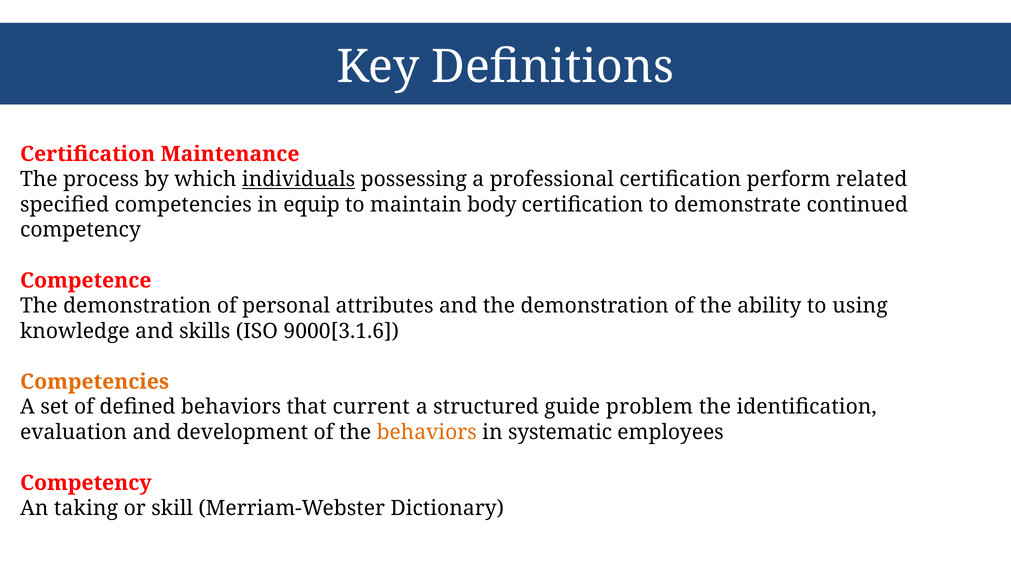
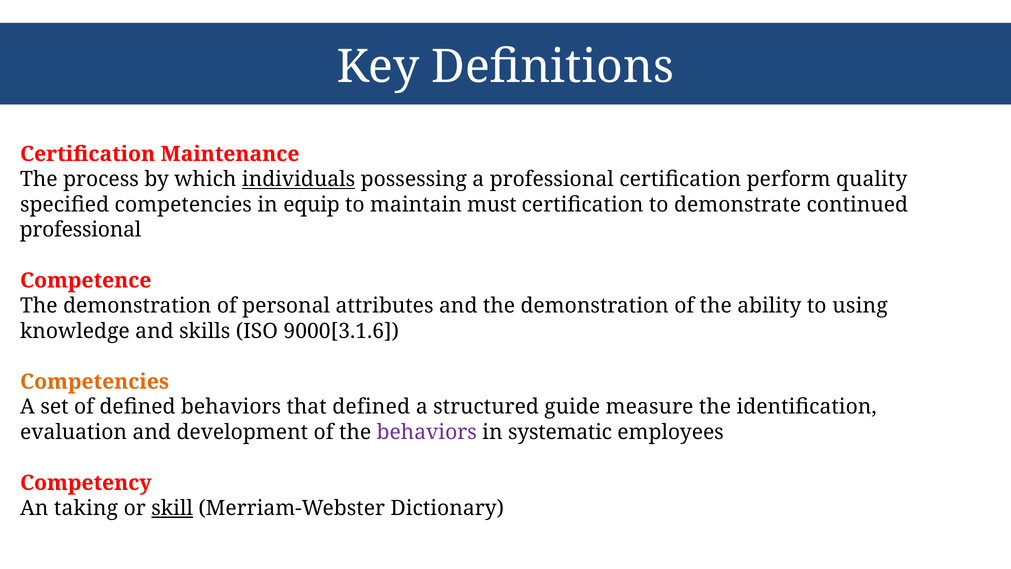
related: related -> quality
body: body -> must
competency at (80, 230): competency -> professional
that current: current -> defined
problem: problem -> measure
behaviors at (427, 432) colour: orange -> purple
skill underline: none -> present
